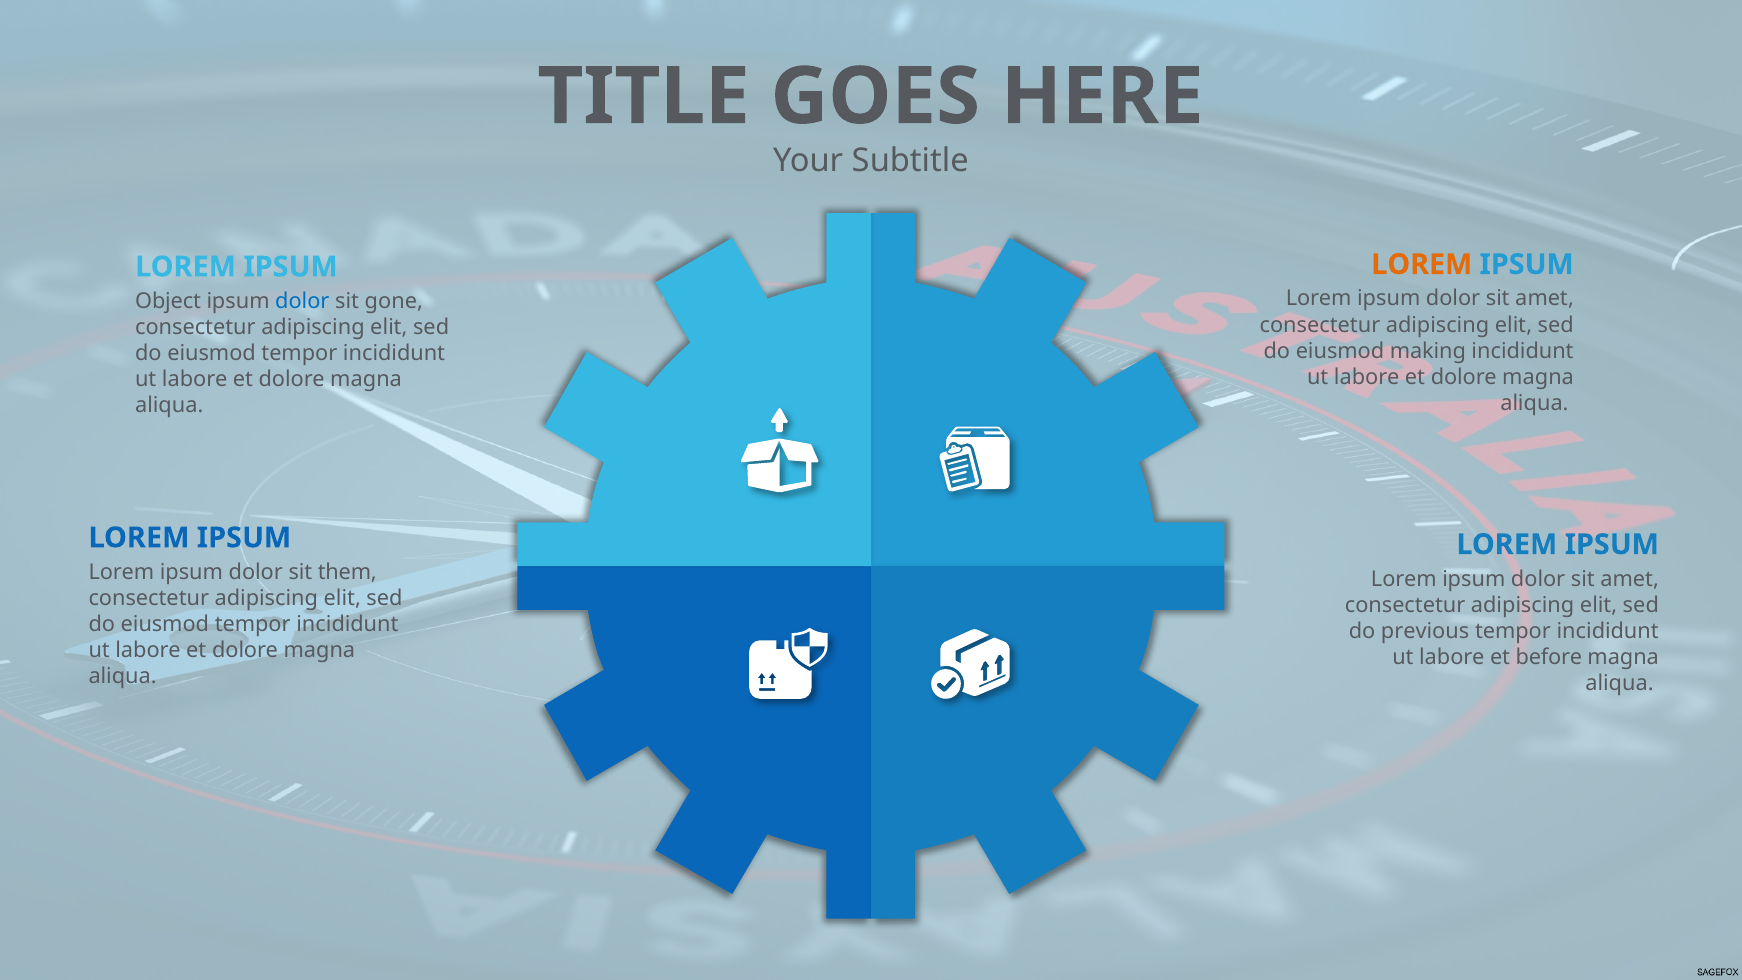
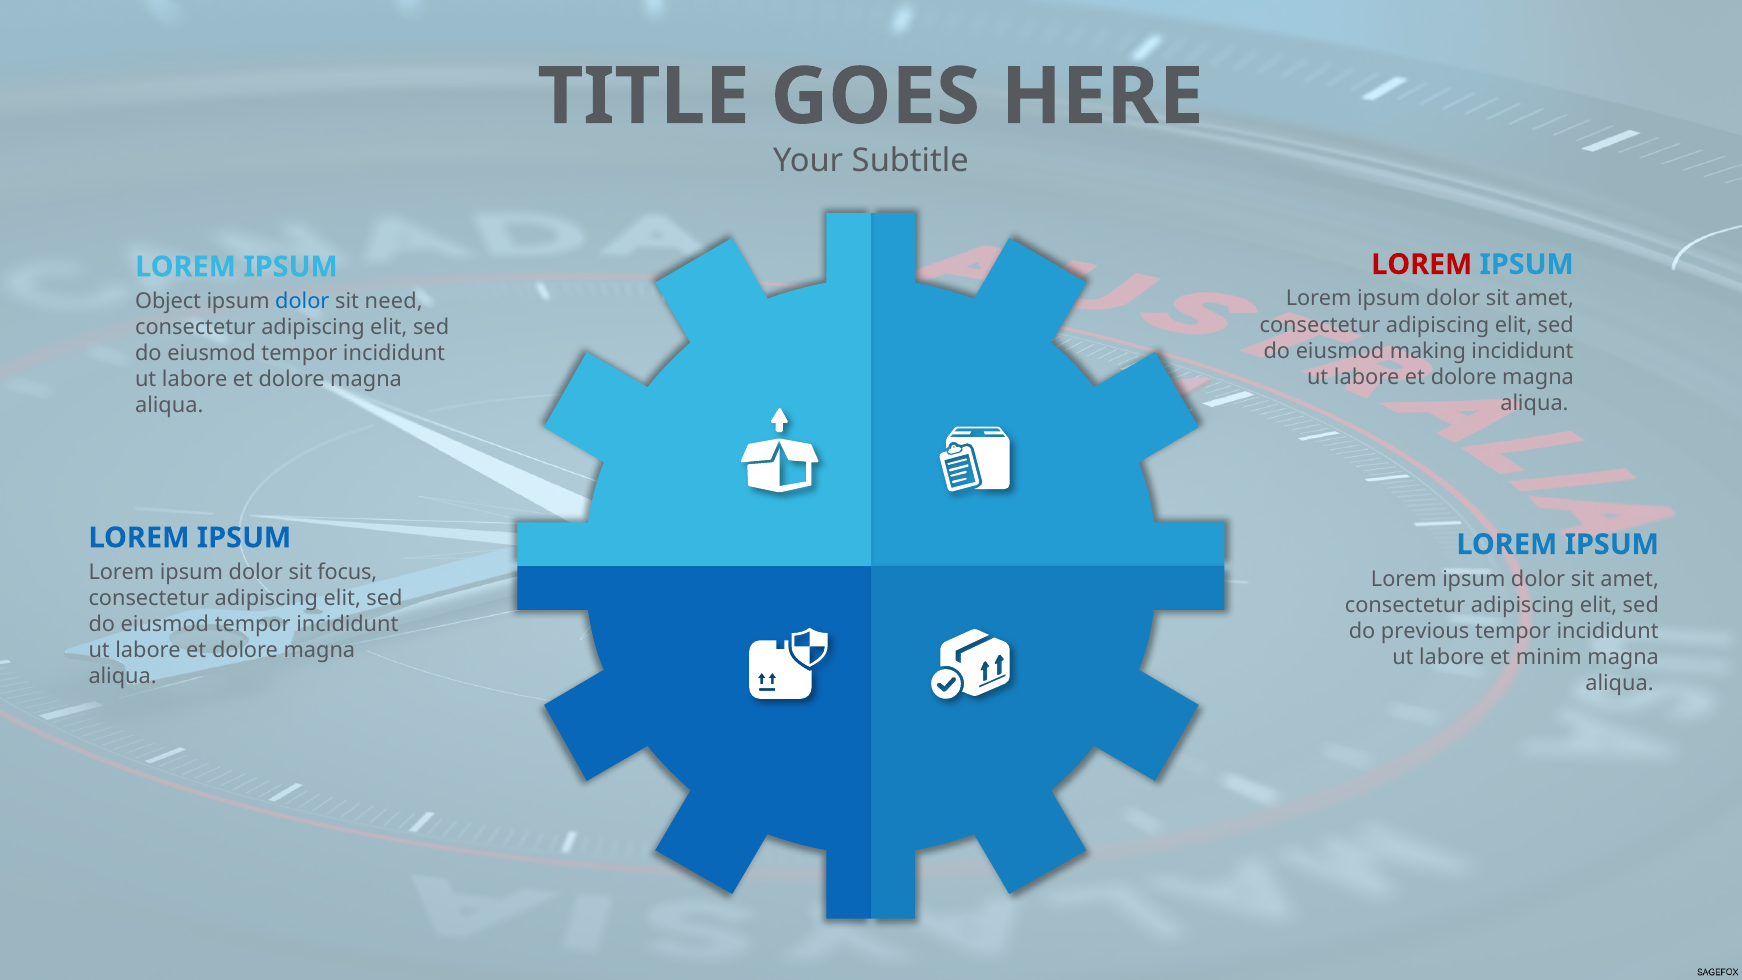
LOREM at (1422, 264) colour: orange -> red
gone: gone -> need
them: them -> focus
before: before -> minim
